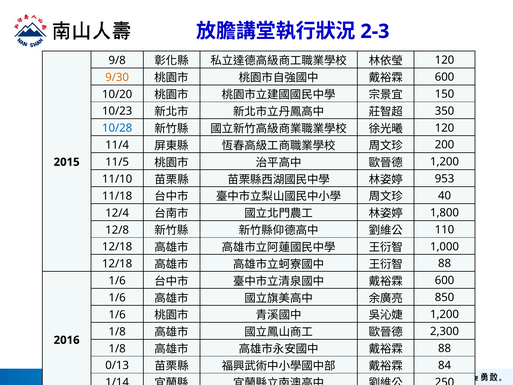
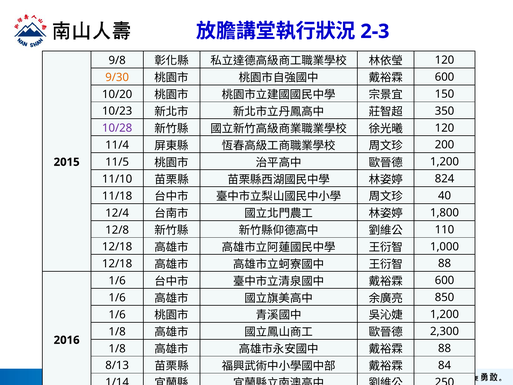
10/28 colour: blue -> purple
953: 953 -> 824
0/13: 0/13 -> 8/13
